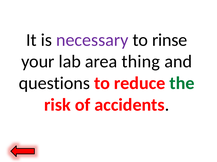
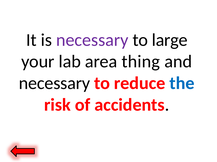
rinse: rinse -> large
questions at (54, 84): questions -> necessary
the colour: green -> blue
